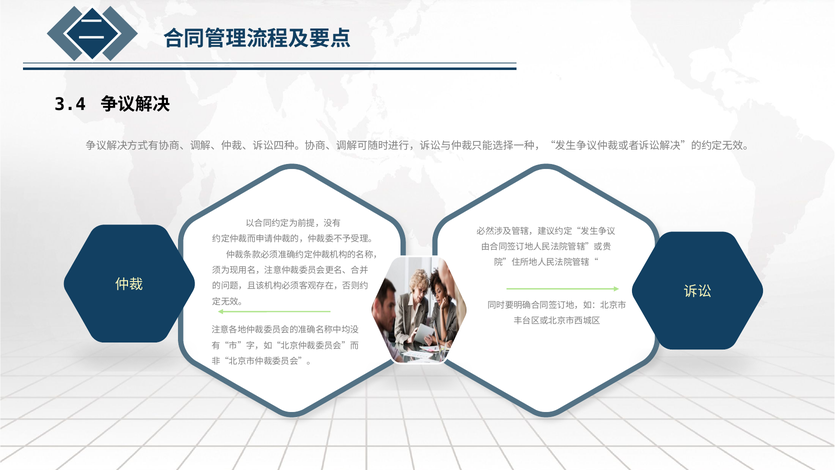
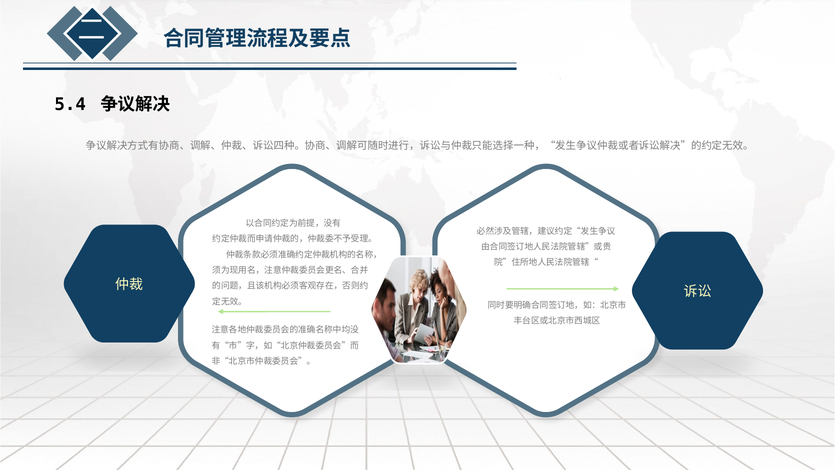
3.4: 3.4 -> 5.4
